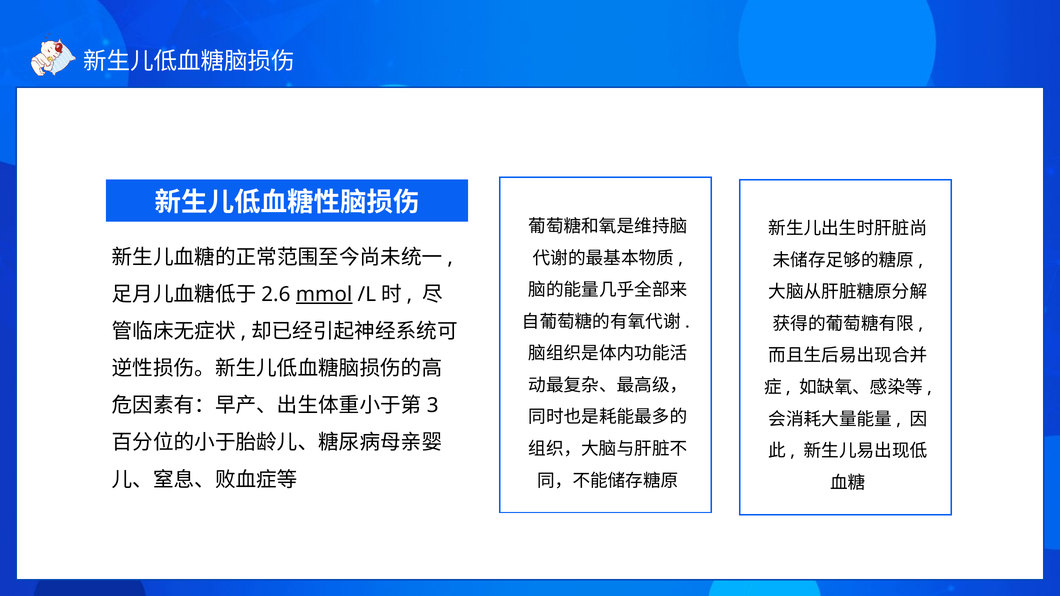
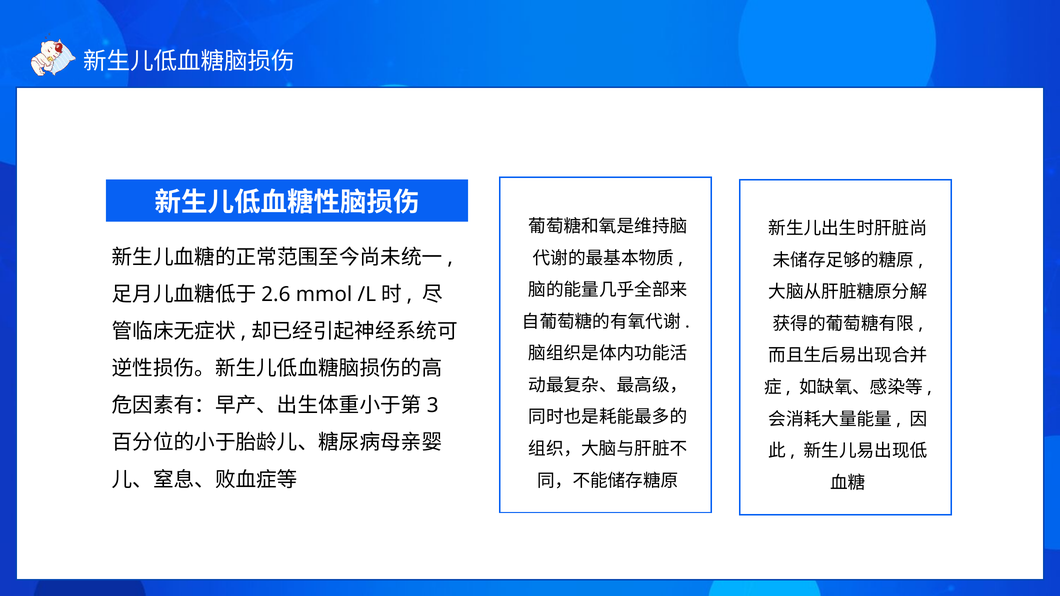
mmol underline: present -> none
